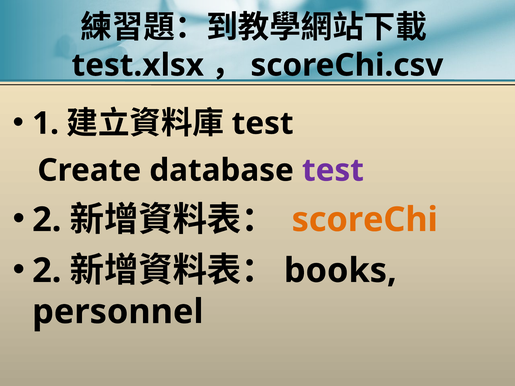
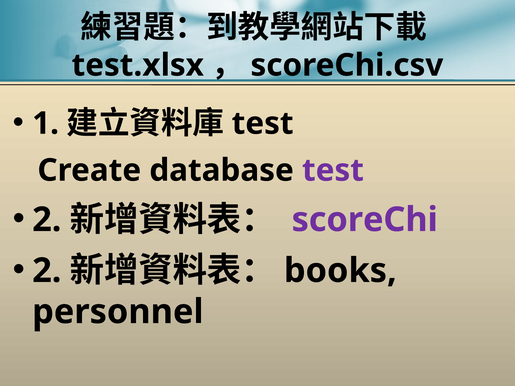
scoreChi colour: orange -> purple
